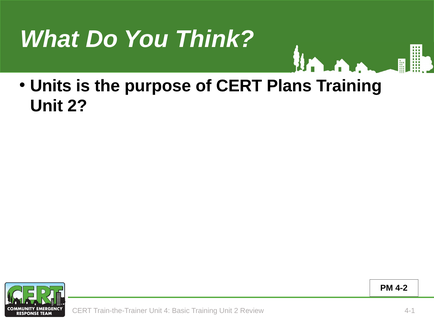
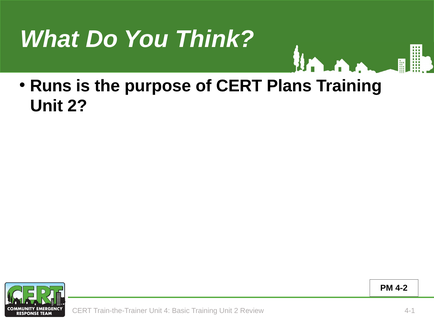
Units: Units -> Runs
